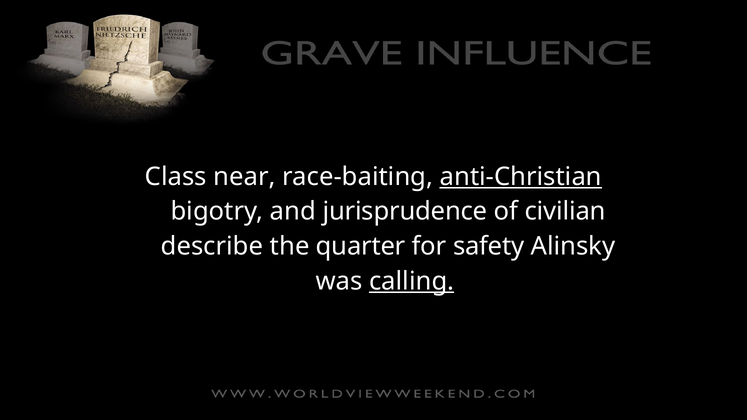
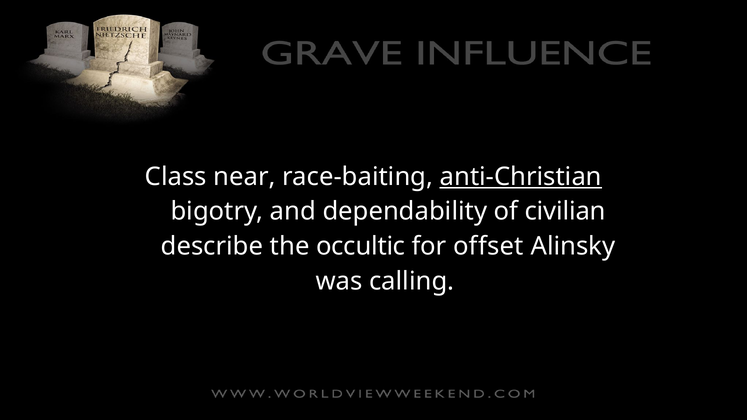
jurisprudence: jurisprudence -> dependability
quarter: quarter -> occultic
safety: safety -> offset
calling underline: present -> none
